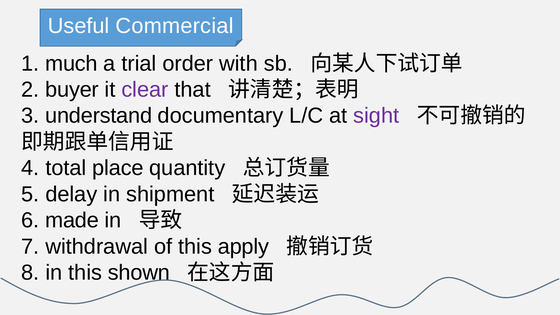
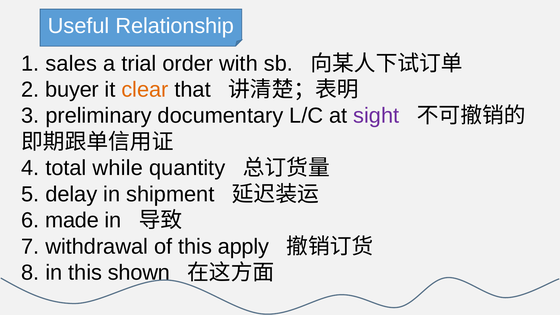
Commercial: Commercial -> Relationship
much: much -> sales
clear colour: purple -> orange
understand: understand -> preliminary
place: place -> while
